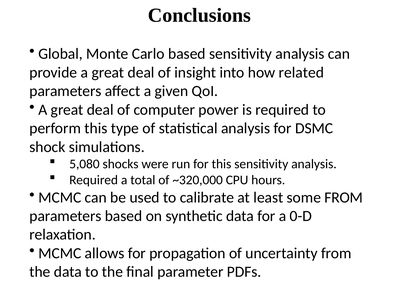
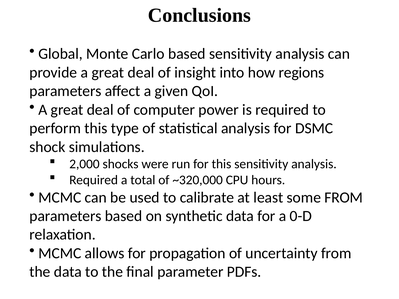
related: related -> regions
5,080: 5,080 -> 2,000
